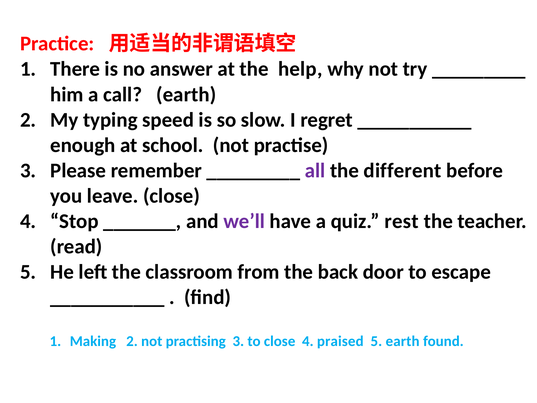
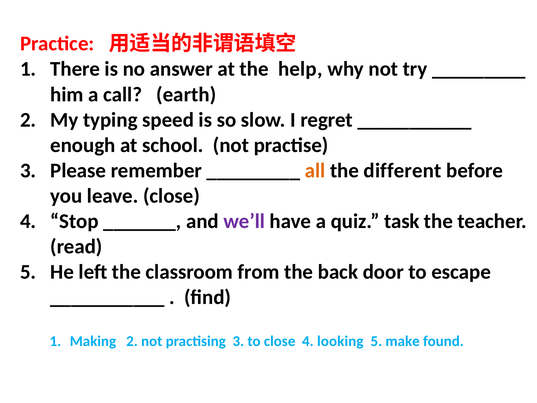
all colour: purple -> orange
rest: rest -> task
praised: praised -> looking
5 earth: earth -> make
